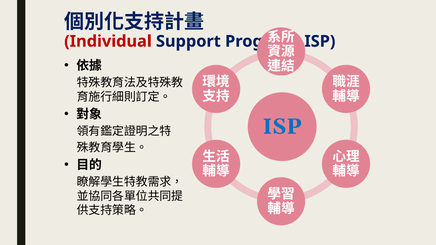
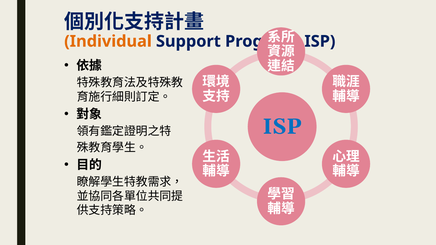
Individual colour: red -> orange
